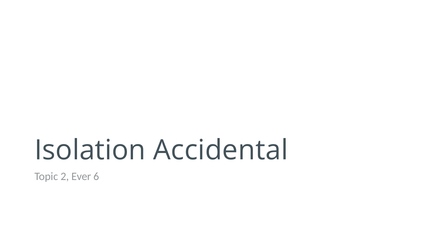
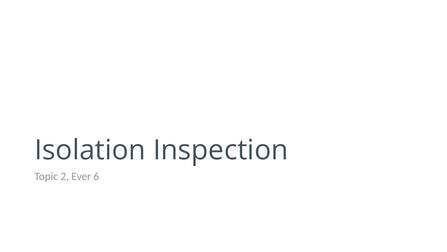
Accidental: Accidental -> Inspection
